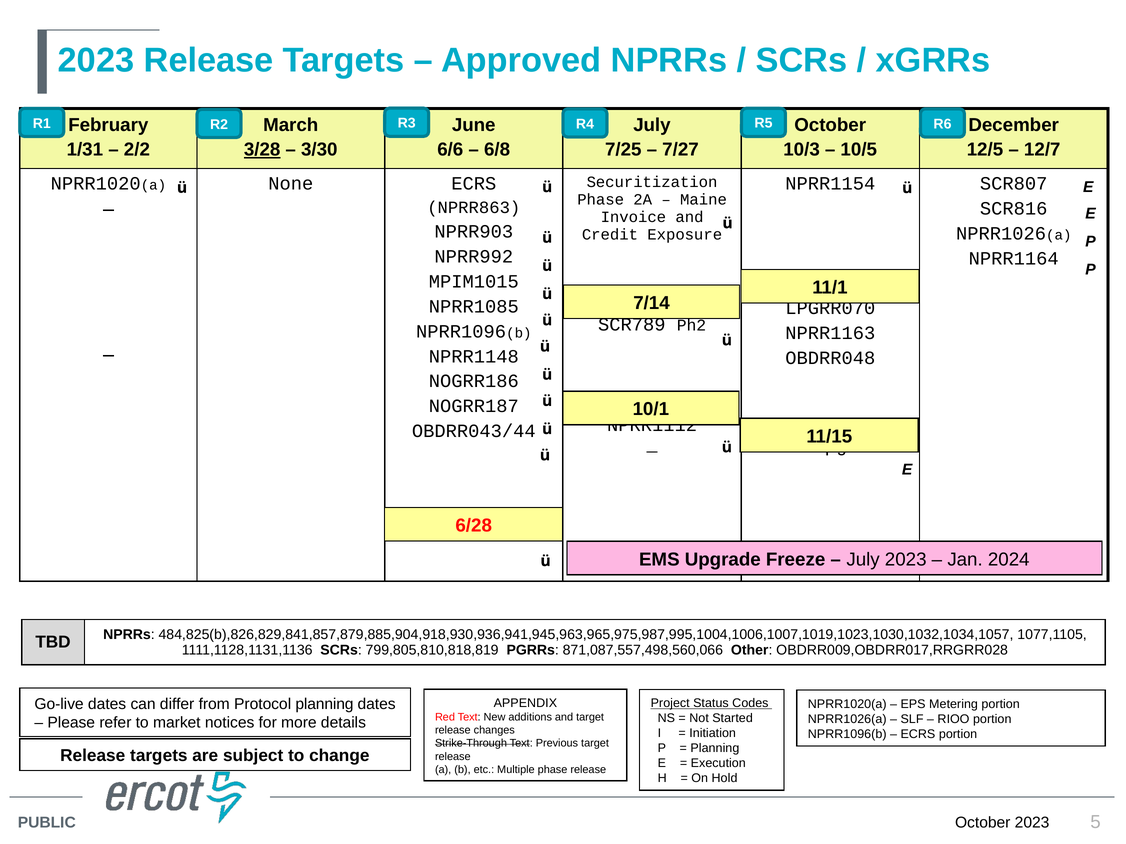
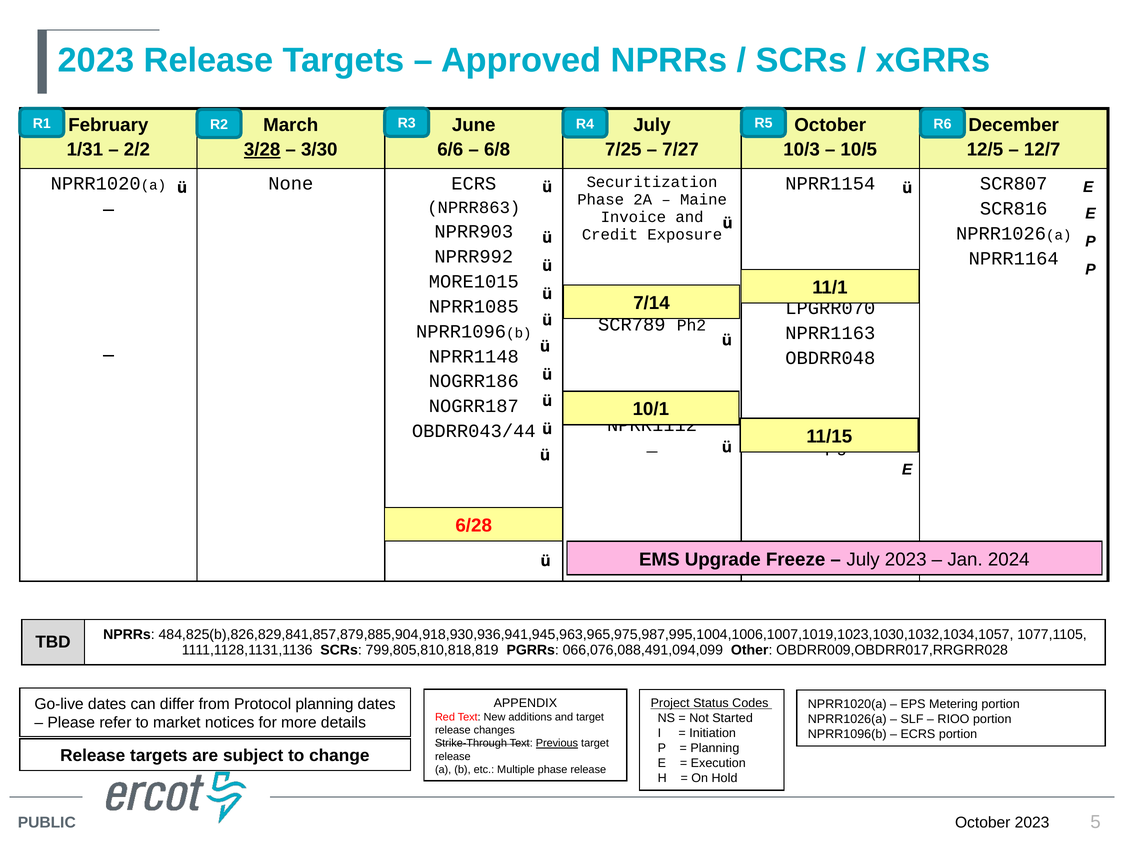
MPIM1015: MPIM1015 -> MORE1015
871,087,557,498,560,066: 871,087,557,498,560,066 -> 066,076,088,491,094,099
Previous underline: none -> present
